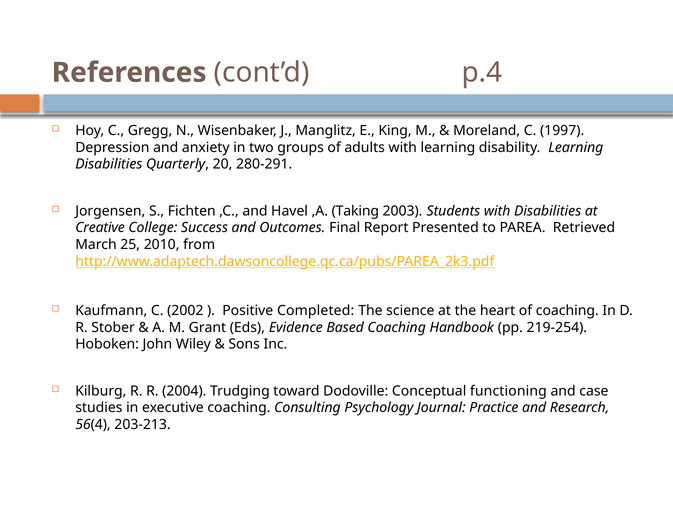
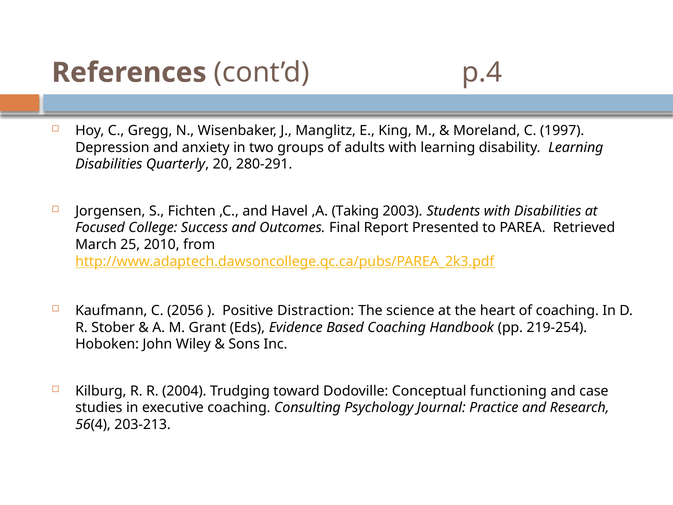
Creative: Creative -> Focused
2002: 2002 -> 2056
Completed: Completed -> Distraction
